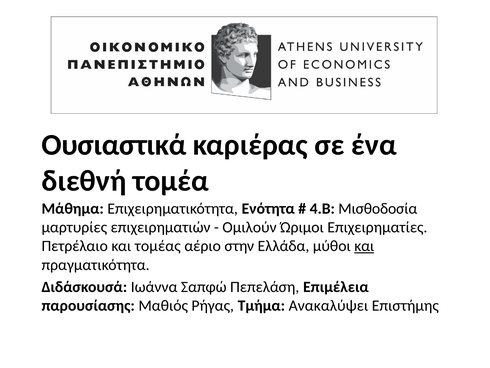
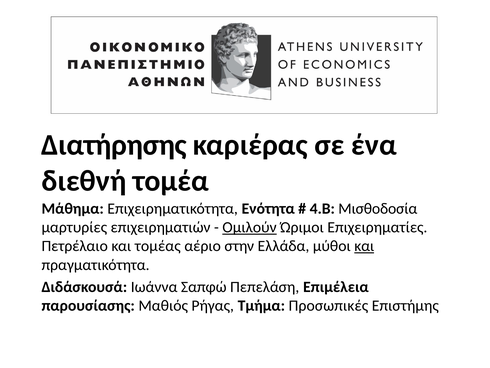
Ουσιαστικά: Ουσιαστικά -> Διατήρησης
Ομιλούν underline: none -> present
Ανακαλύψει: Ανακαλύψει -> Προσωπικές
